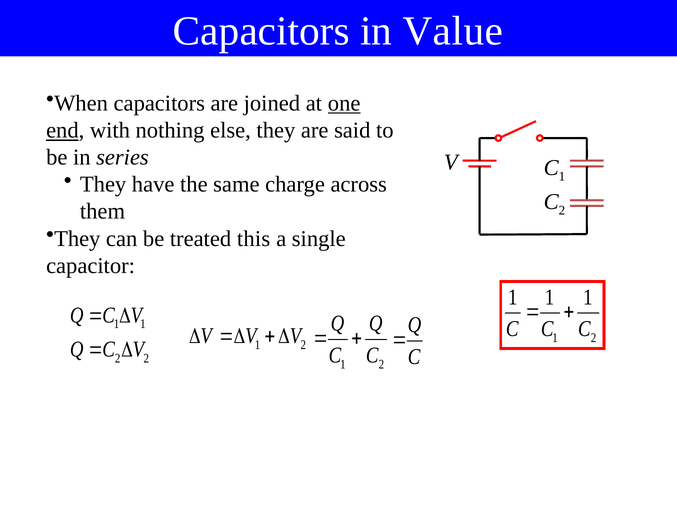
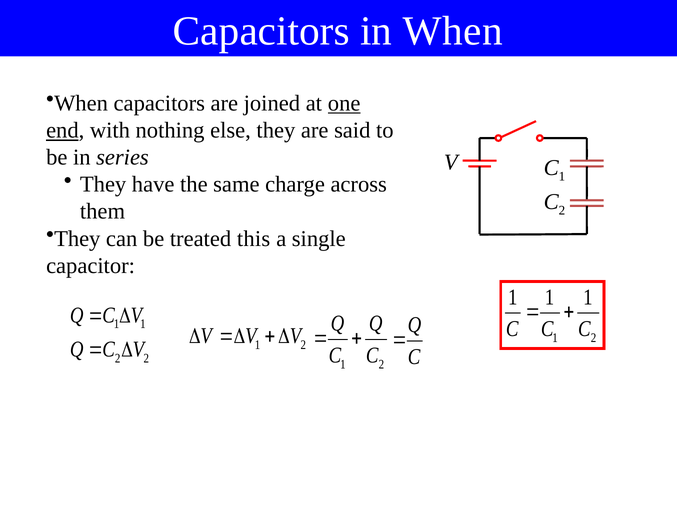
in Value: Value -> When
